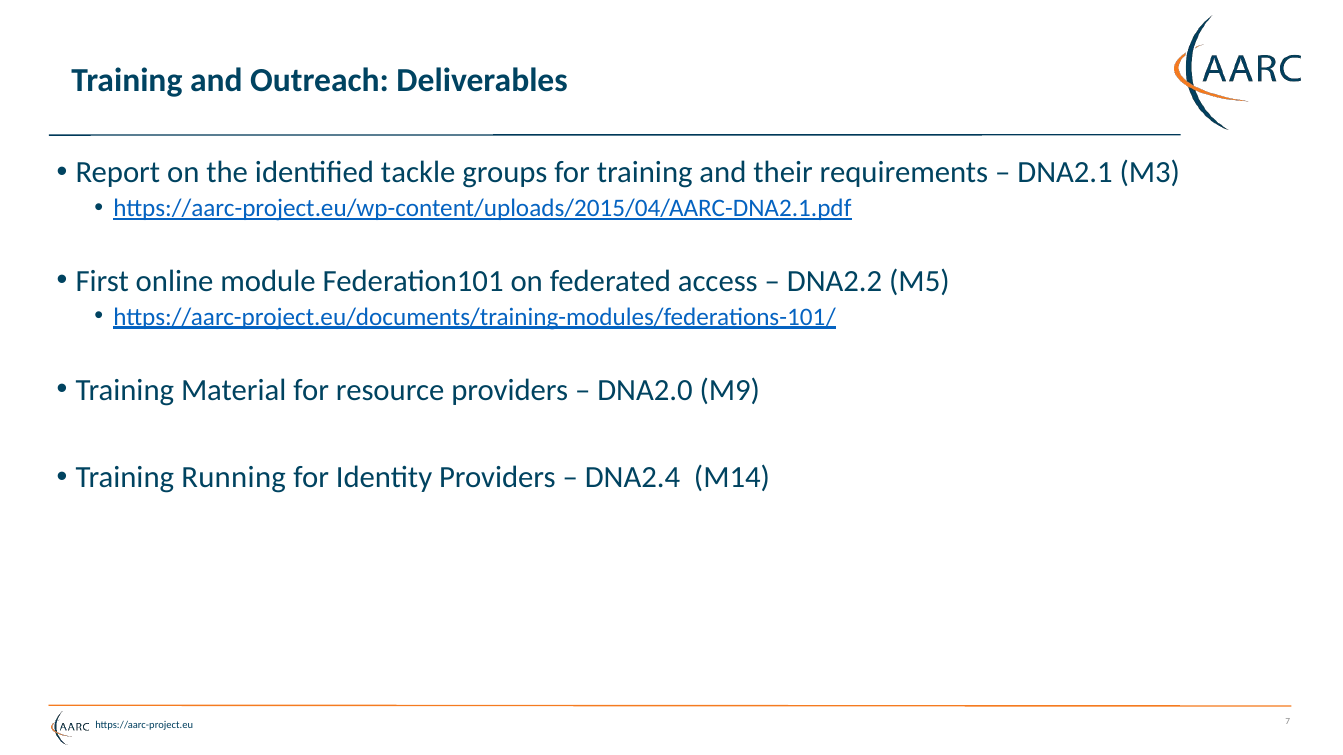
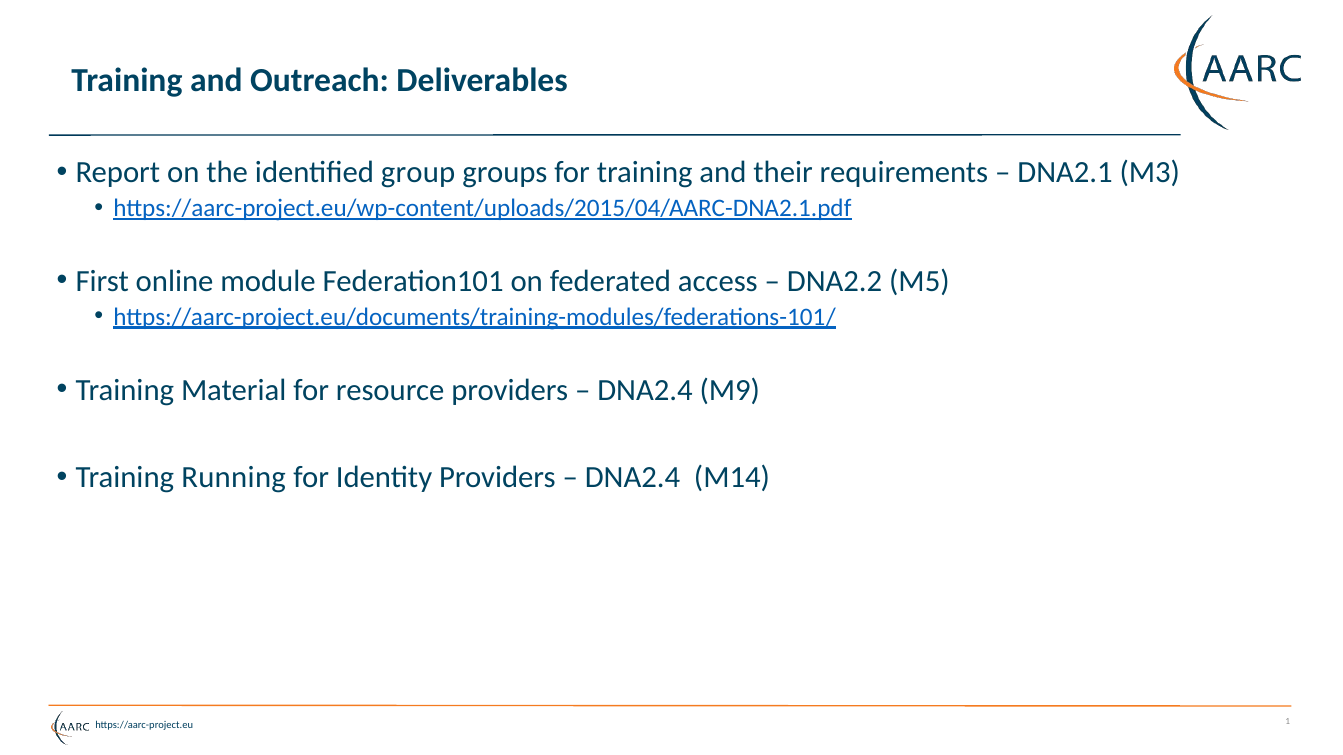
tackle: tackle -> group
DNA2.0 at (645, 390): DNA2.0 -> DNA2.4
7: 7 -> 1
